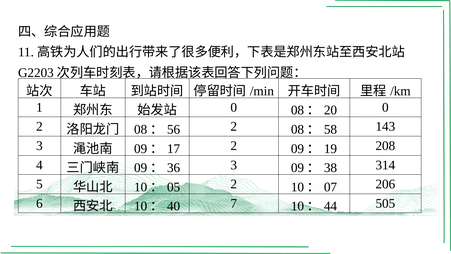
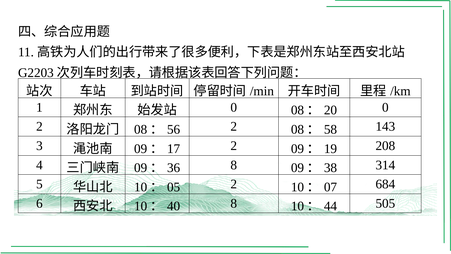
3 at (234, 165): 3 -> 8
206: 206 -> 684
7 at (234, 203): 7 -> 8
